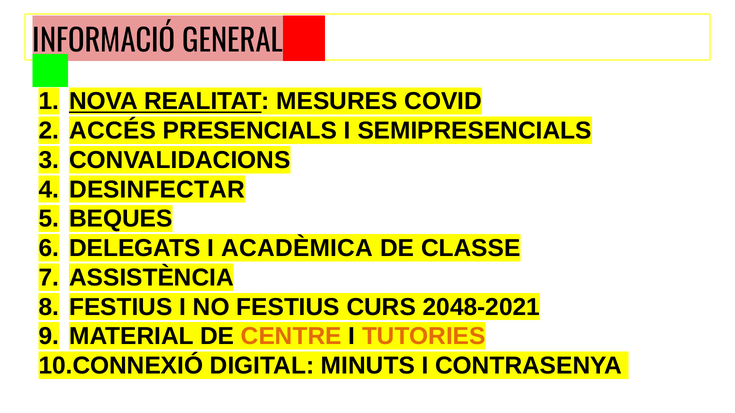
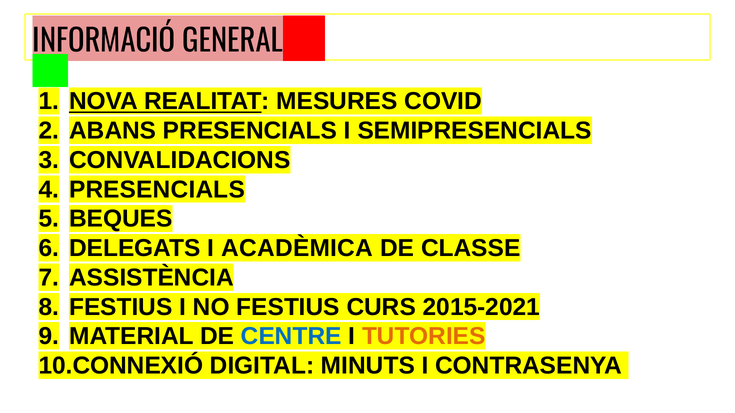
ACCÉS: ACCÉS -> ABANS
DESINFECTAR at (157, 190): DESINFECTAR -> PRESENCIALS
2048-2021: 2048-2021 -> 2015-2021
CENTRE colour: orange -> blue
